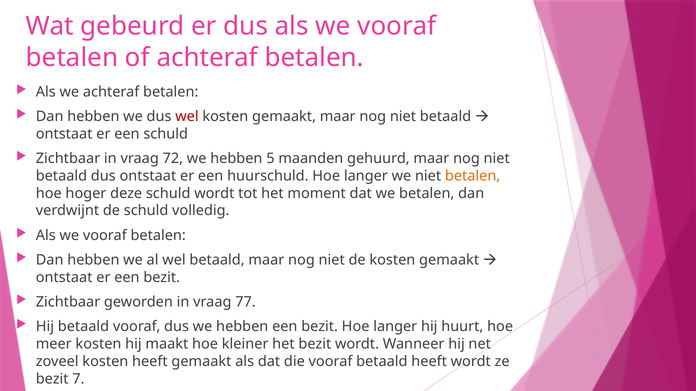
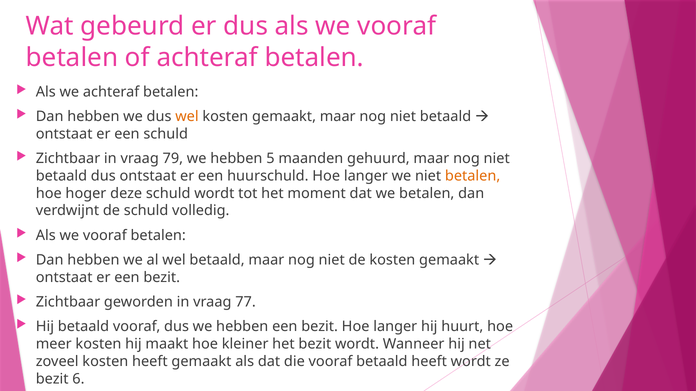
wel at (187, 117) colour: red -> orange
72: 72 -> 79
7: 7 -> 6
